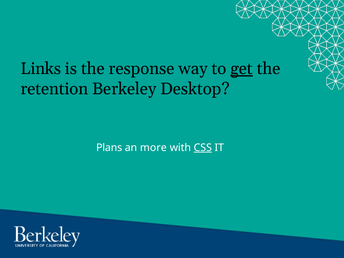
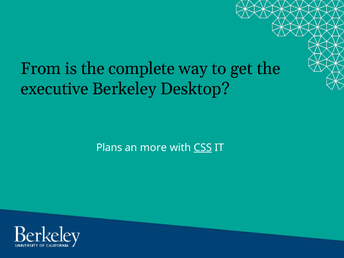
Links: Links -> From
response: response -> complete
get underline: present -> none
retention: retention -> executive
